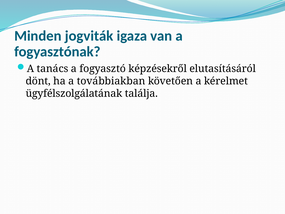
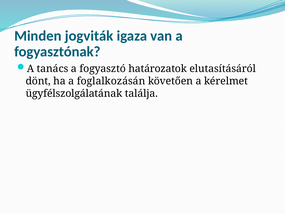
képzésekről: képzésekről -> határozatok
továbbiakban: továbbiakban -> foglalkozásán
